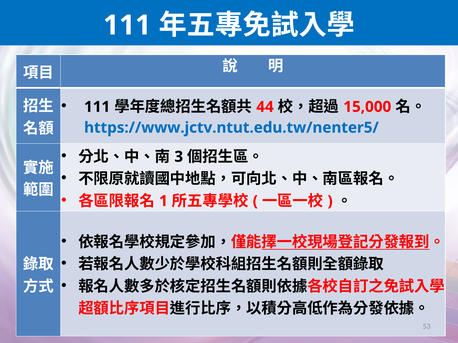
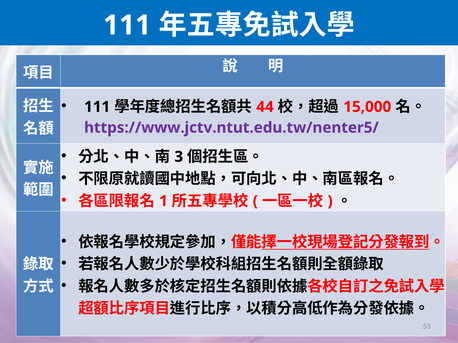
https://www.jctv.ntut.edu.tw/nenter5/ colour: blue -> purple
